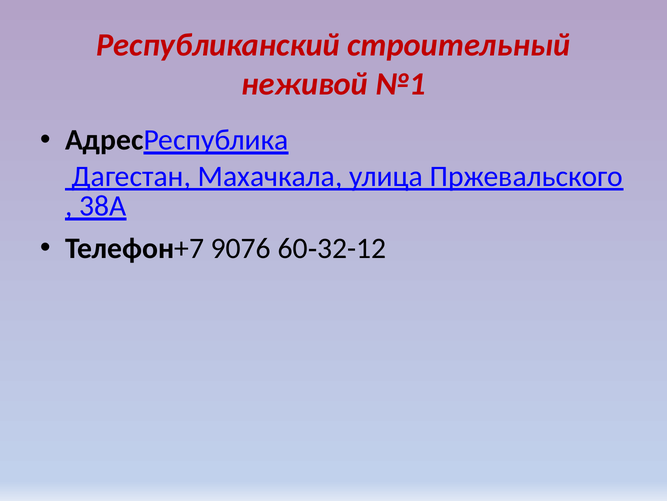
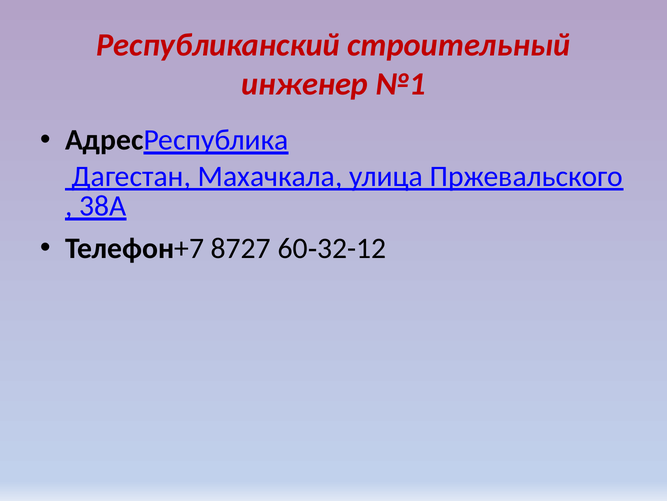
неживой: неживой -> инженер
9076: 9076 -> 8727
